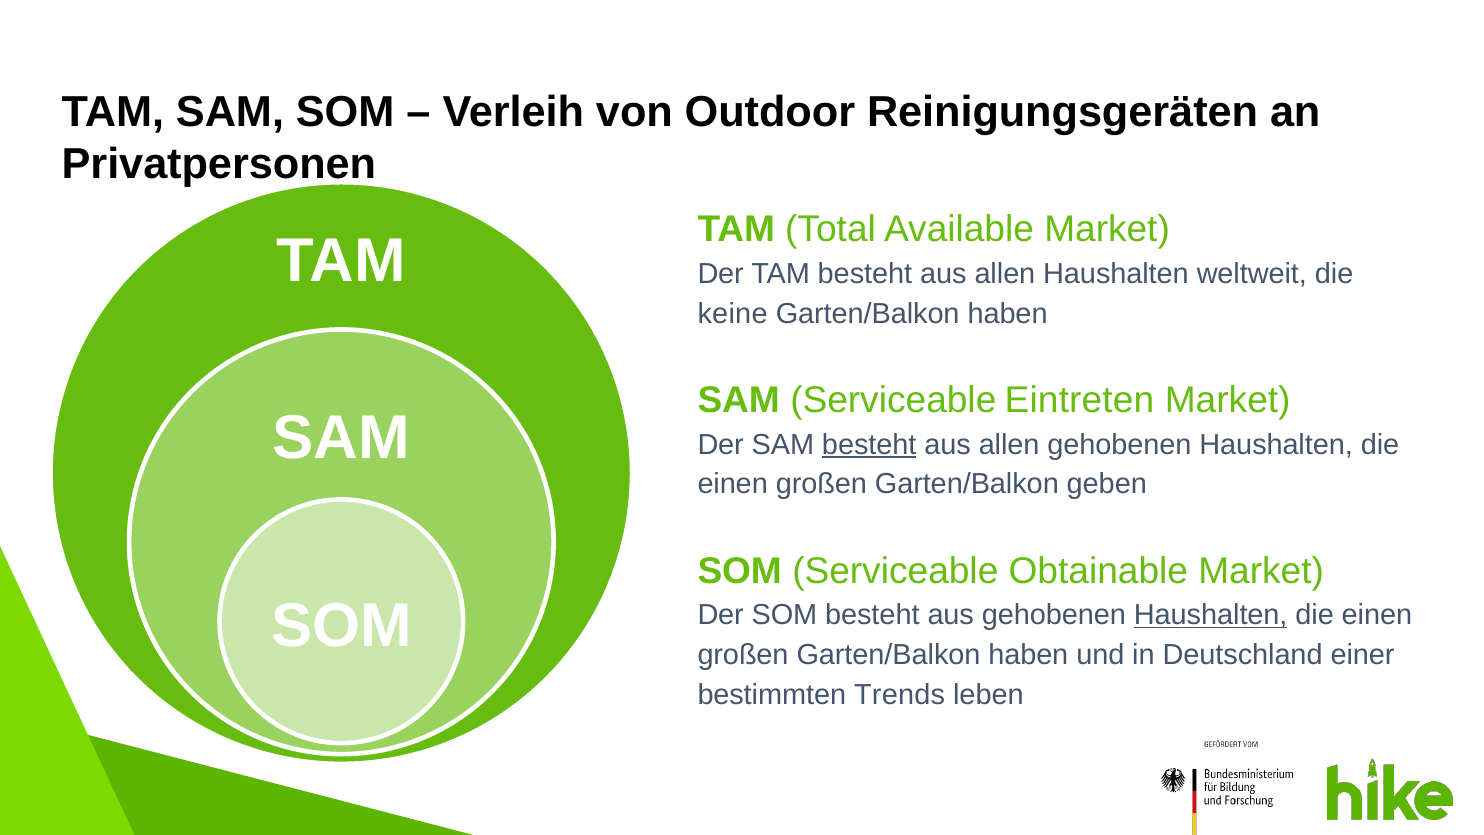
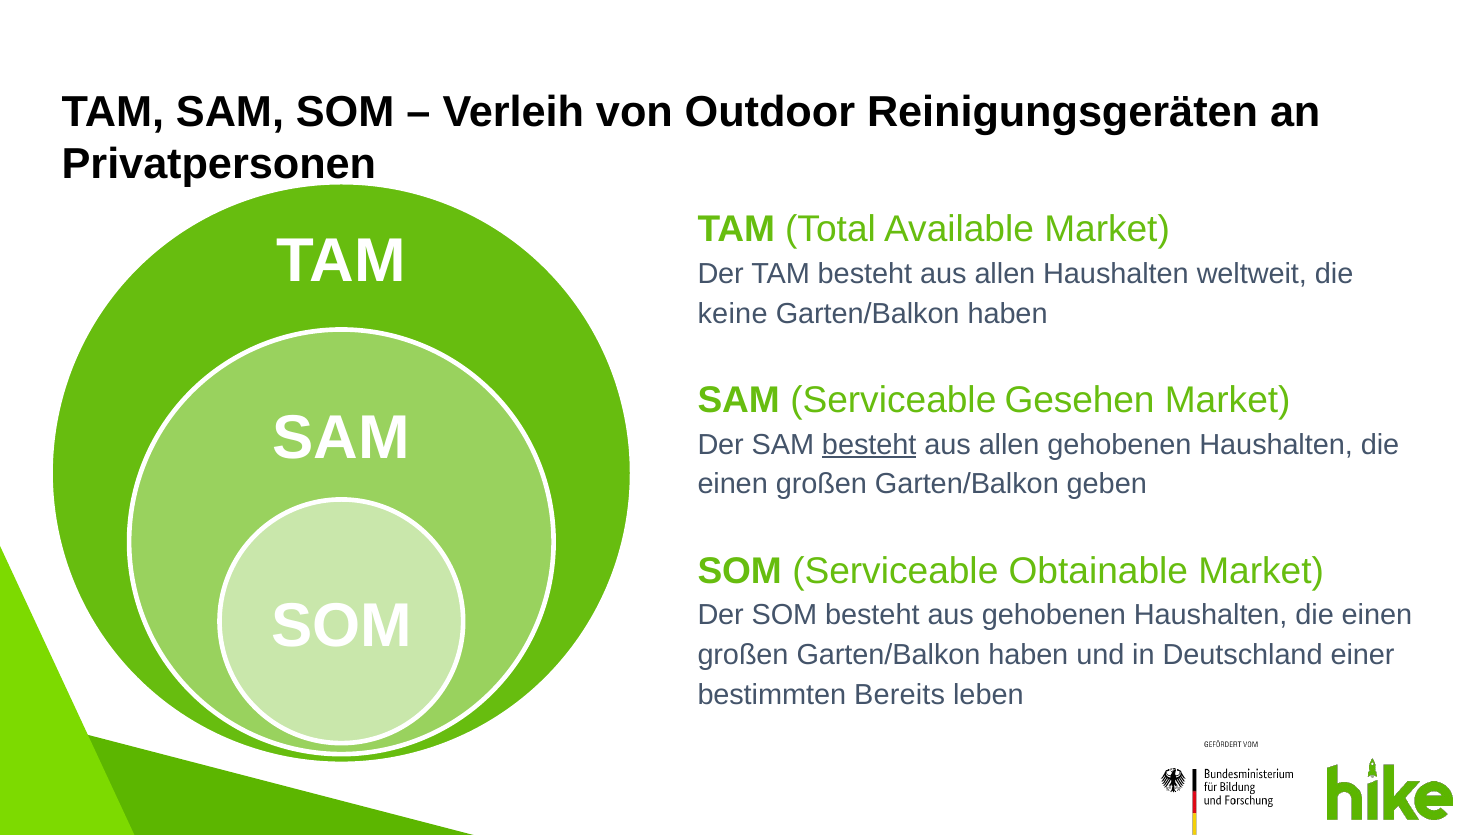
Eintreten: Eintreten -> Gesehen
Haushalten at (1211, 615) underline: present -> none
Trends: Trends -> Bereits
